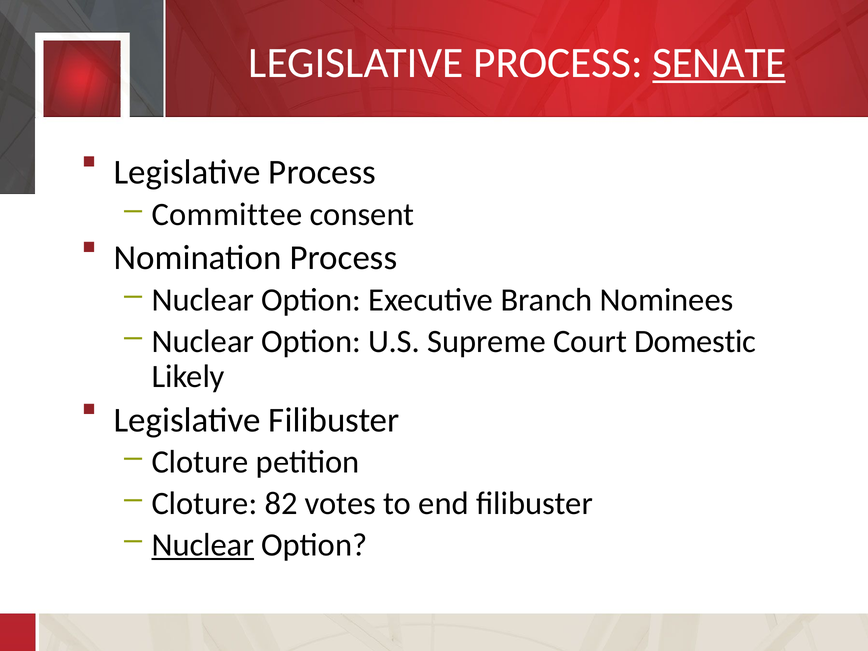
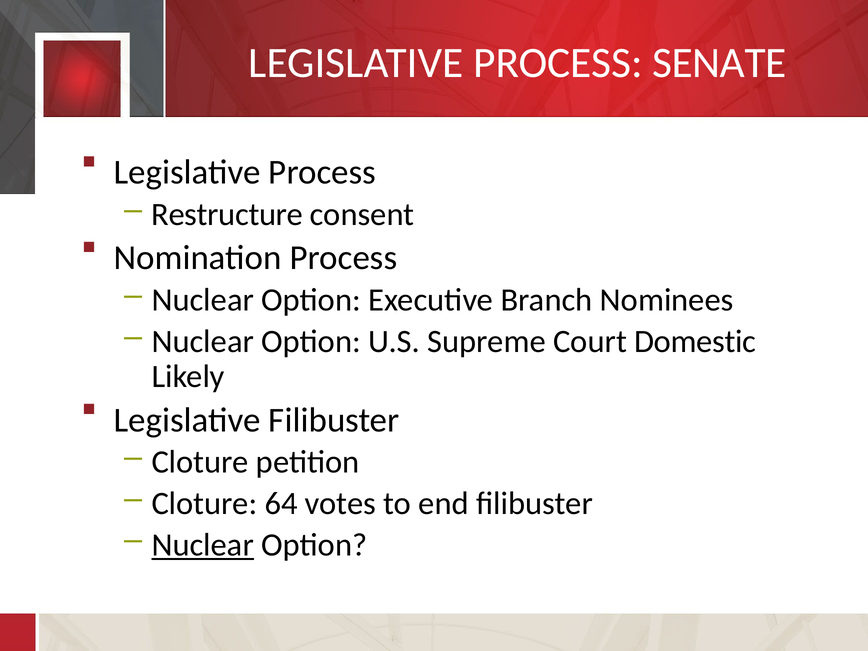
SENATE underline: present -> none
Committee: Committee -> Restructure
82: 82 -> 64
